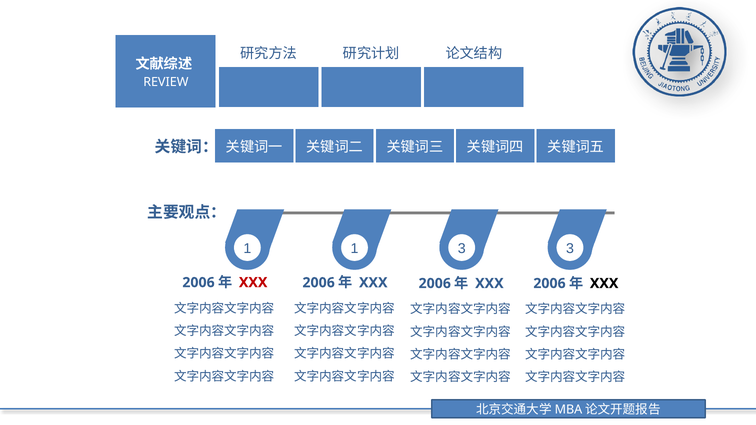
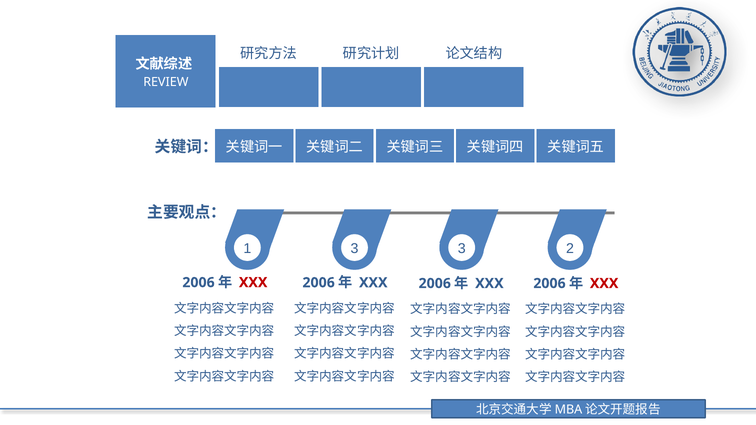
1 1: 1 -> 3
3 3: 3 -> 2
XXX at (604, 284) colour: black -> red
